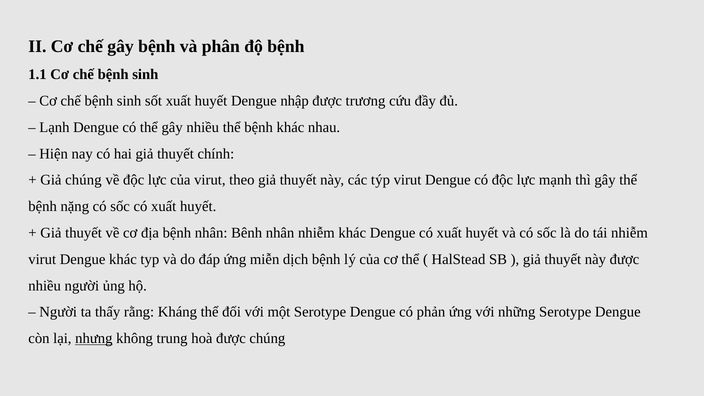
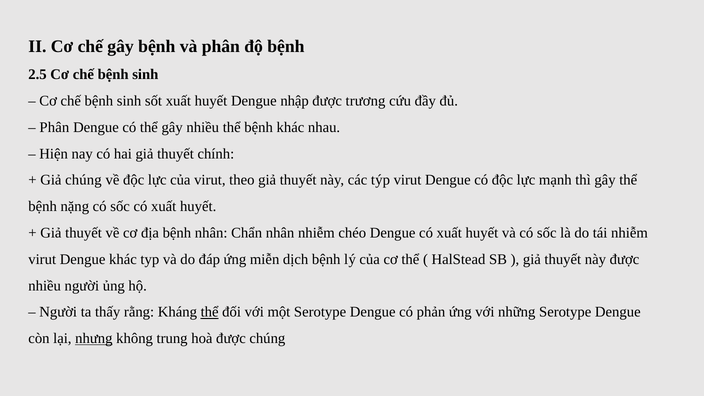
1.1: 1.1 -> 2.5
Lạnh at (54, 127): Lạnh -> Phân
Bênh: Bênh -> Chẩn
nhiễm khác: khác -> chéo
thể at (210, 312) underline: none -> present
